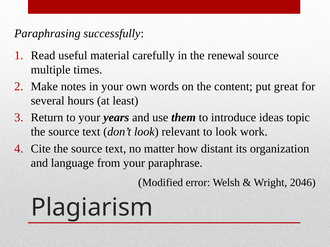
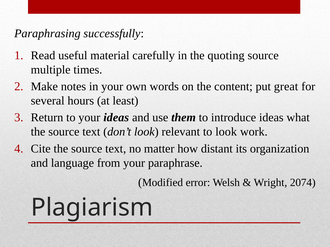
renewal: renewal -> quoting
your years: years -> ideas
topic: topic -> what
2046: 2046 -> 2074
